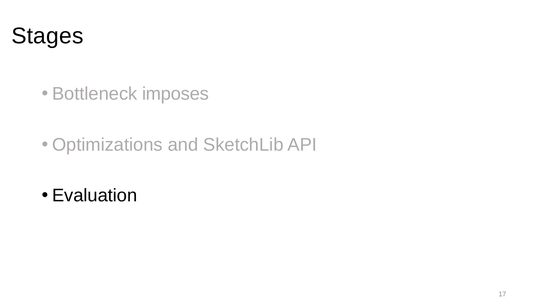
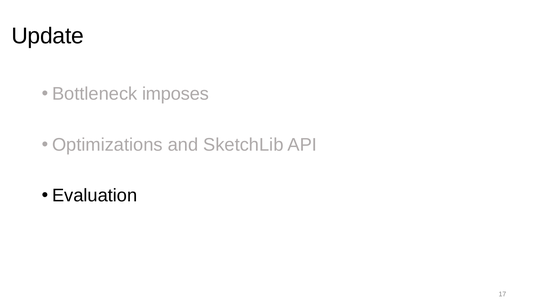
Stages: Stages -> Update
